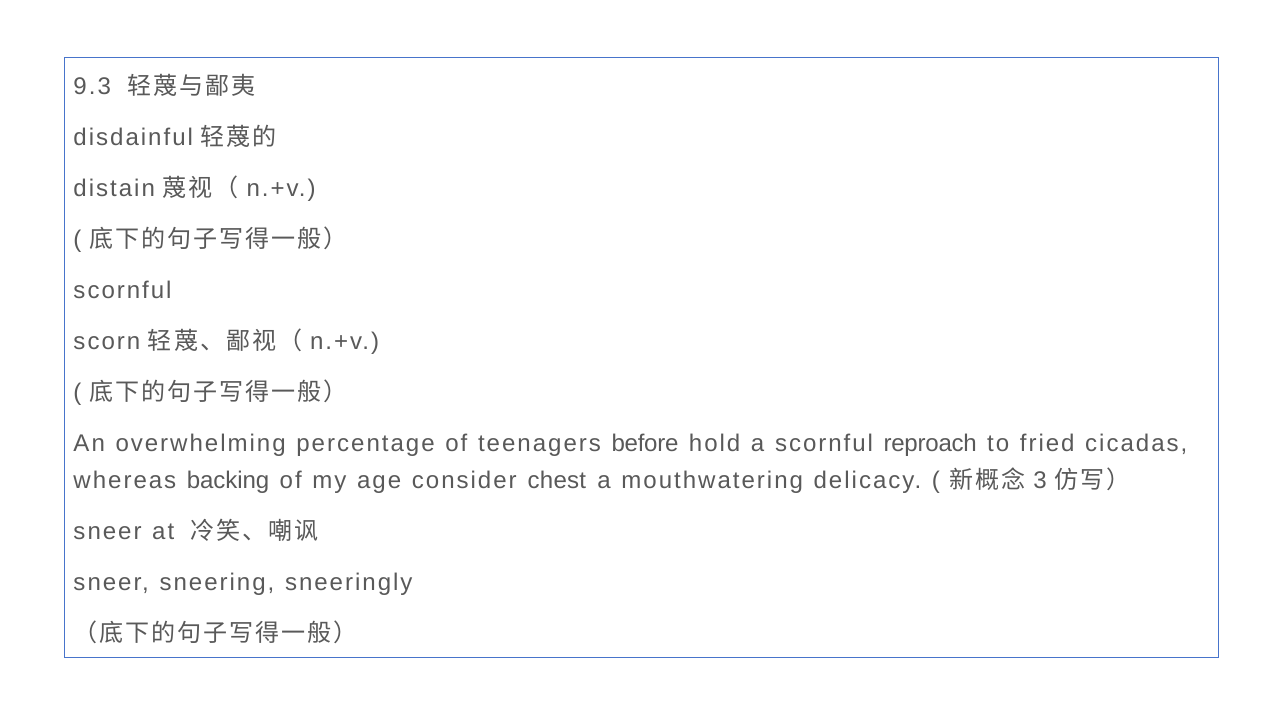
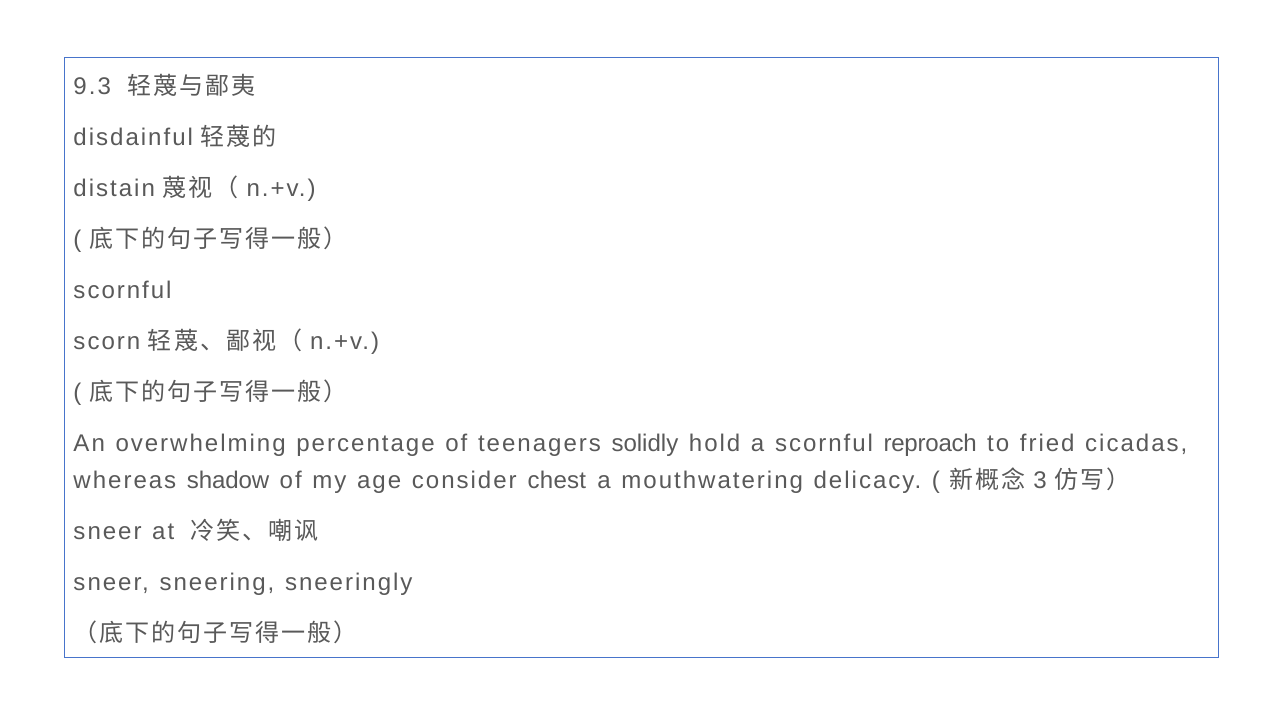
before: before -> solidly
backing: backing -> shadow
